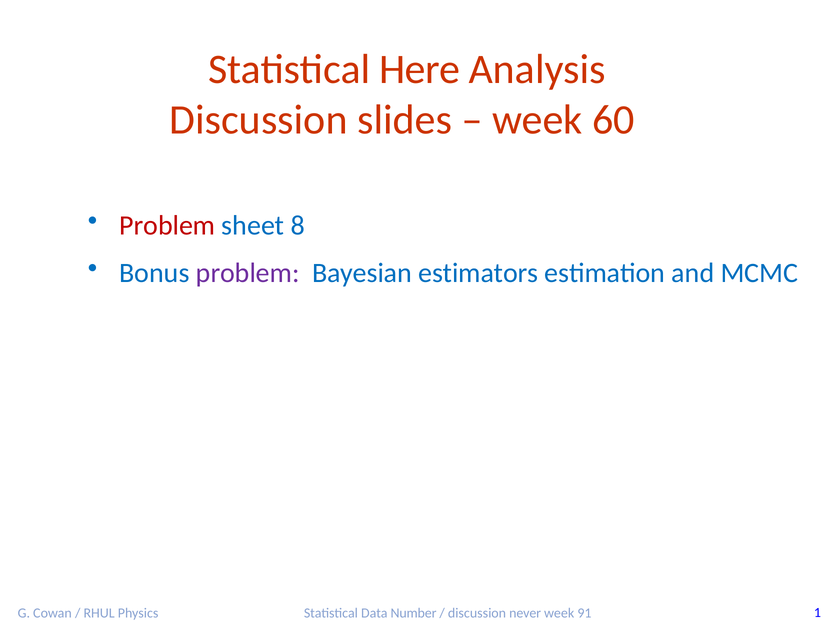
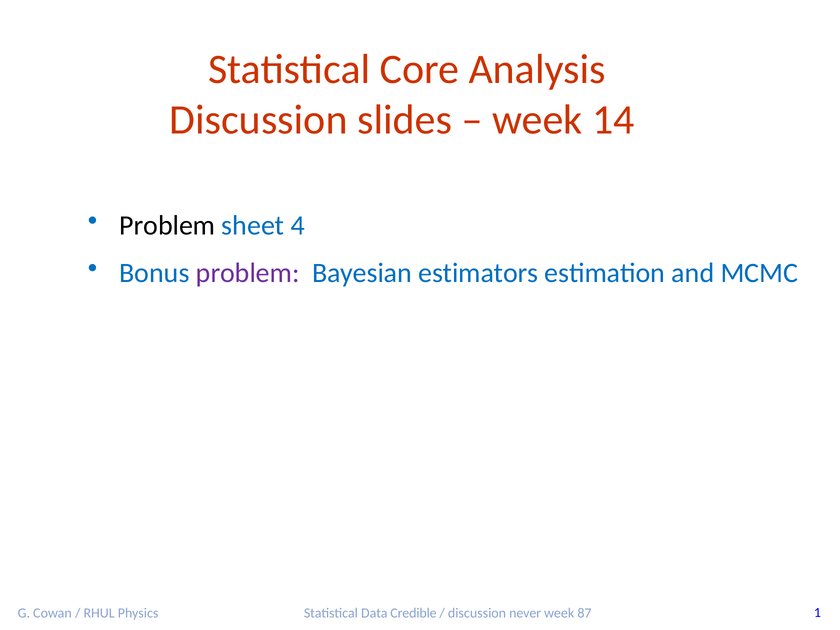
Here: Here -> Core
60: 60 -> 14
Problem at (167, 225) colour: red -> black
8: 8 -> 4
Number: Number -> Credible
91: 91 -> 87
